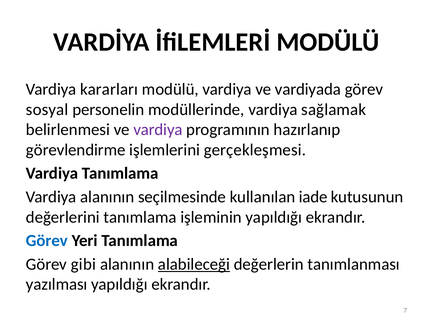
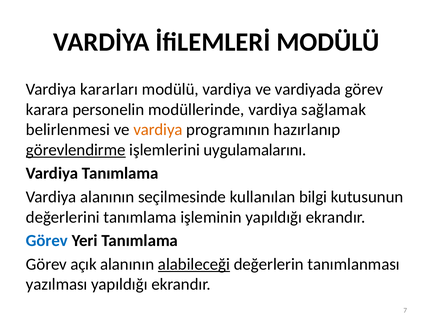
sosyal: sosyal -> karara
vardiya at (158, 130) colour: purple -> orange
görevlendirme underline: none -> present
gerçekleşmesi: gerçekleşmesi -> uygulamalarını
iade: iade -> bilgi
gibi: gibi -> açık
